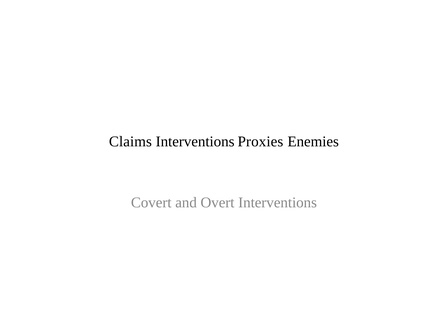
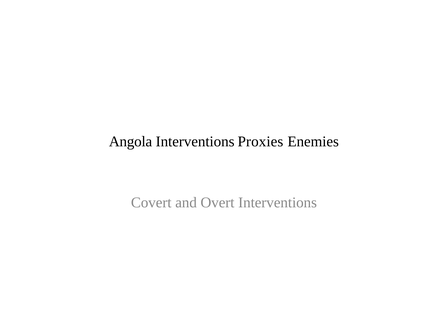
Claims: Claims -> Angola
